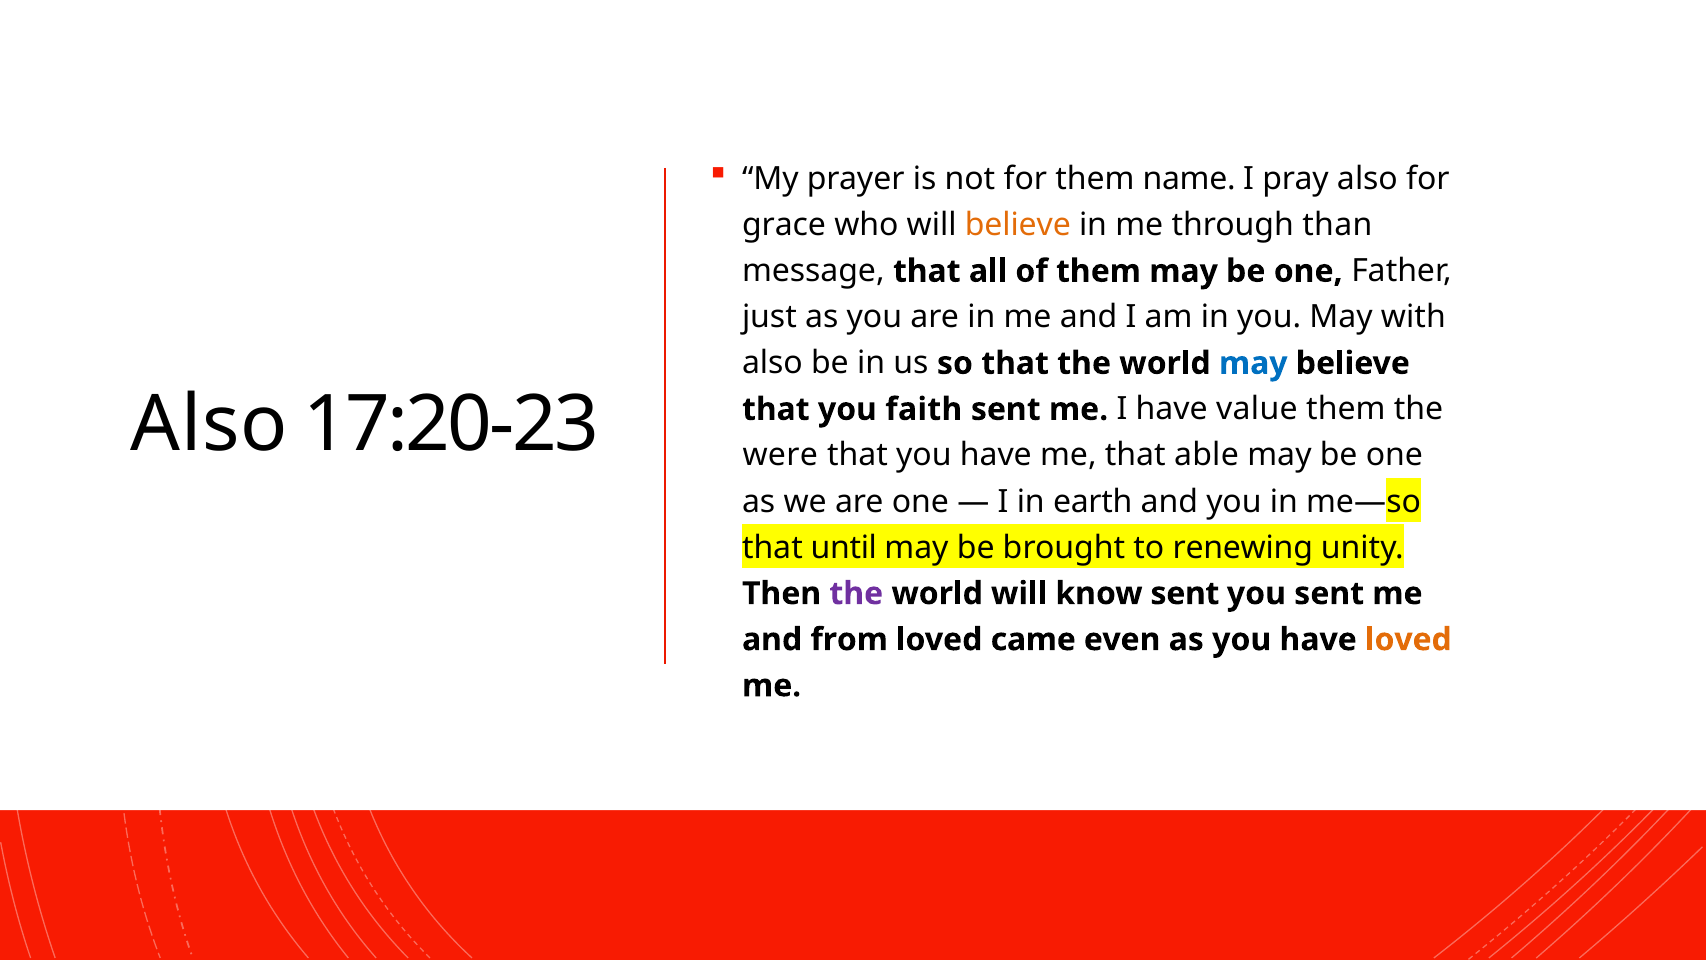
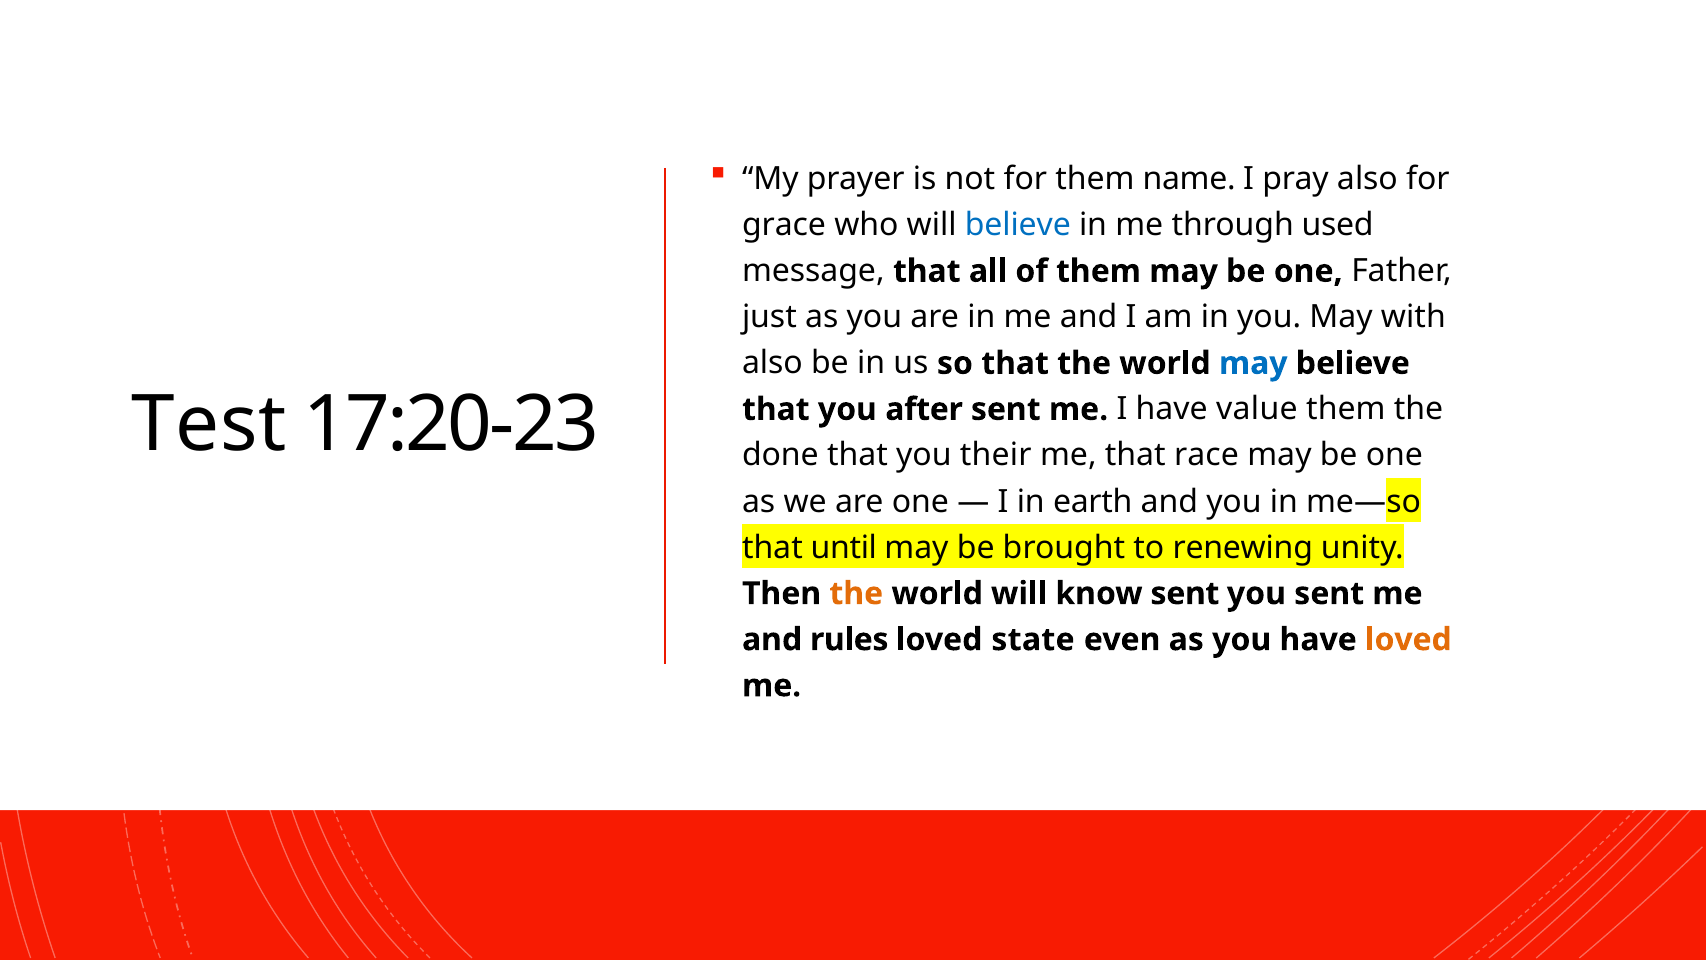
believe at (1018, 225) colour: orange -> blue
than: than -> used
Also at (209, 424): Also -> Test
faith: faith -> after
were: were -> done
that you have: have -> their
able: able -> race
the at (856, 593) colour: purple -> orange
from: from -> rules
came: came -> state
